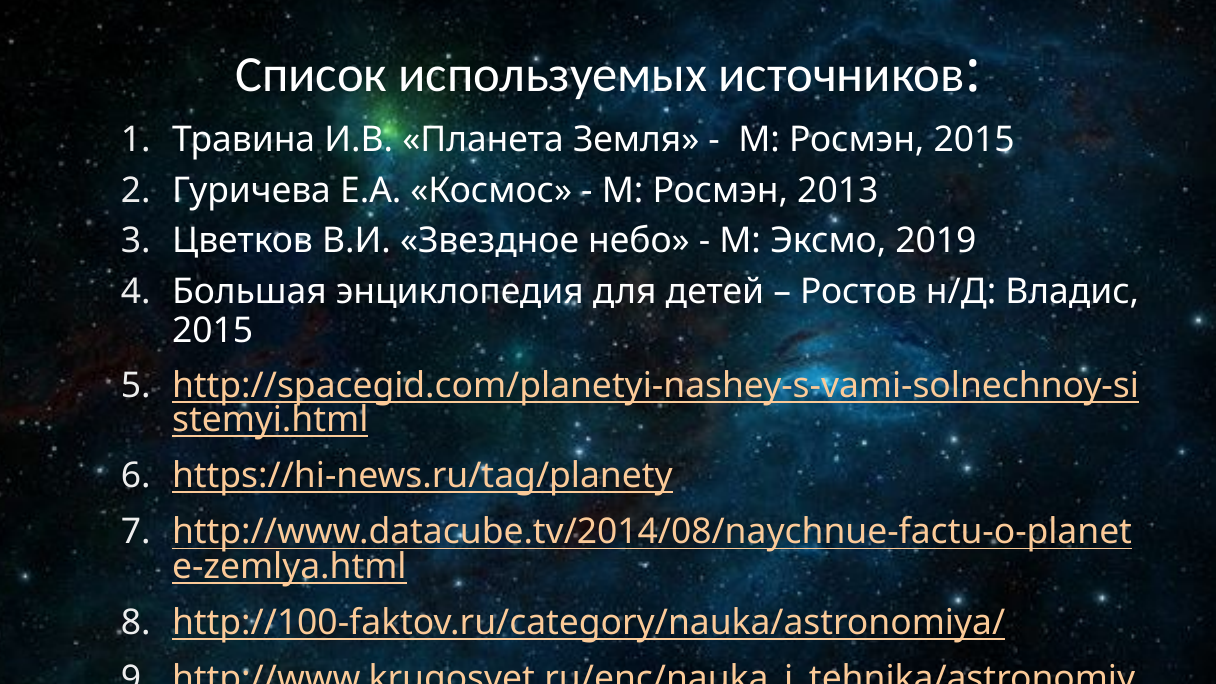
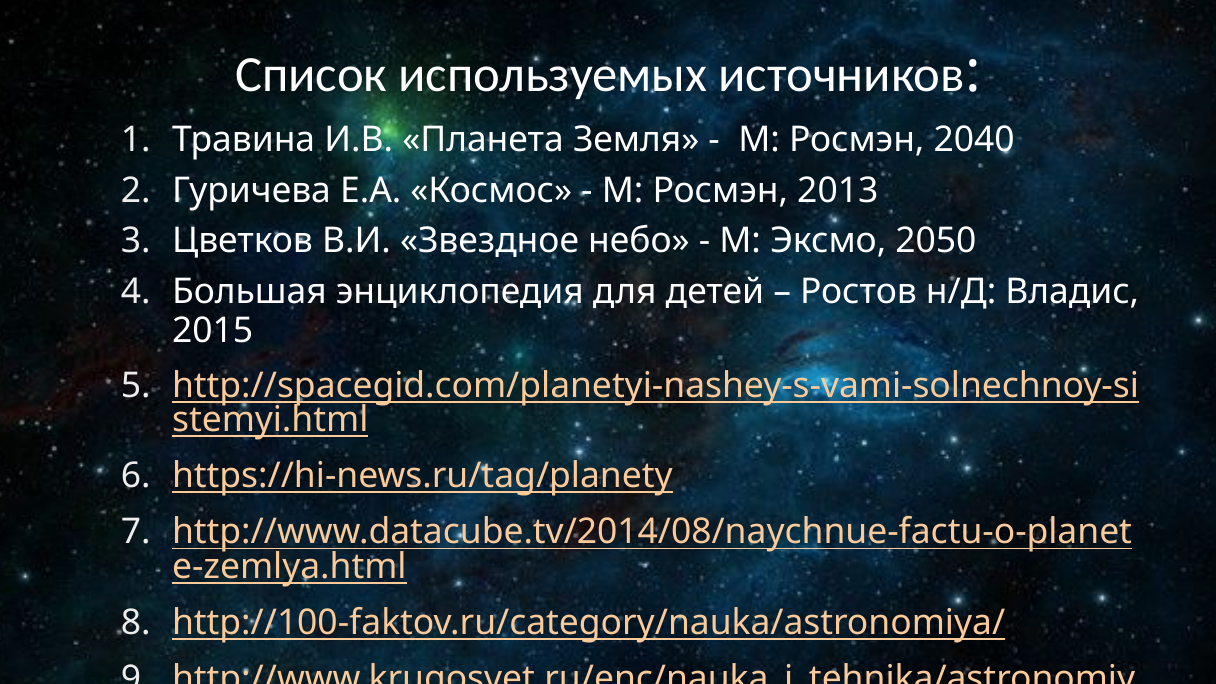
Росмэн 2015: 2015 -> 2040
2019: 2019 -> 2050
